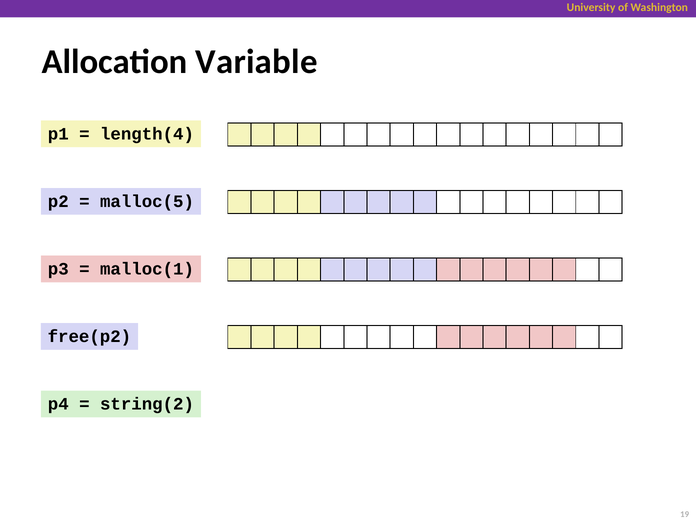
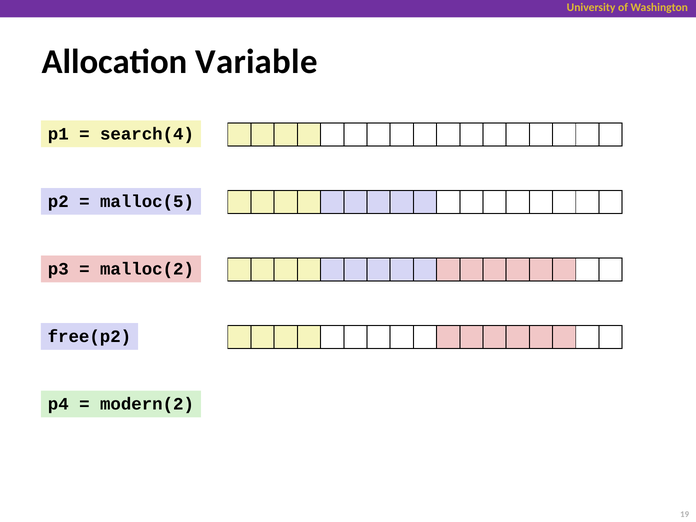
length(4: length(4 -> search(4
malloc(1: malloc(1 -> malloc(2
string(2: string(2 -> modern(2
